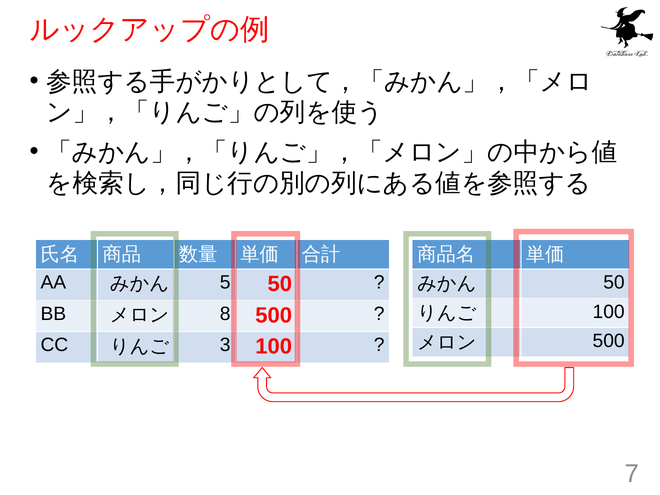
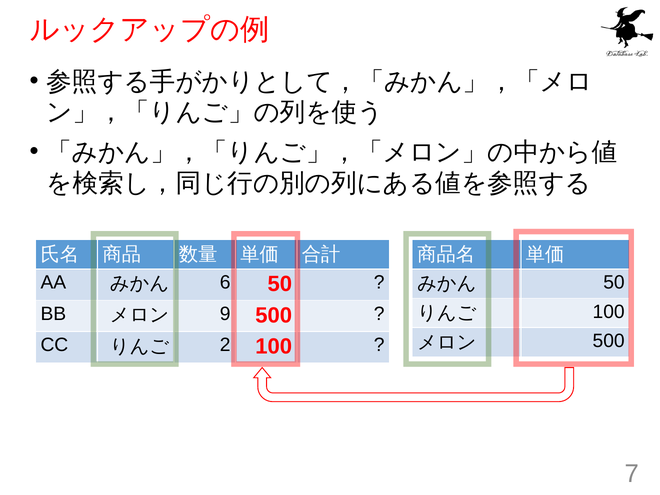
5: 5 -> 6
8: 8 -> 9
3: 3 -> 2
